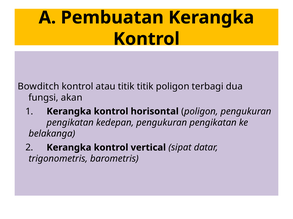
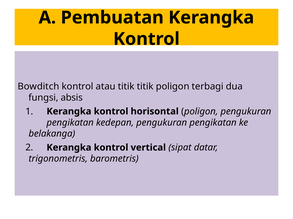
akan: akan -> absis
